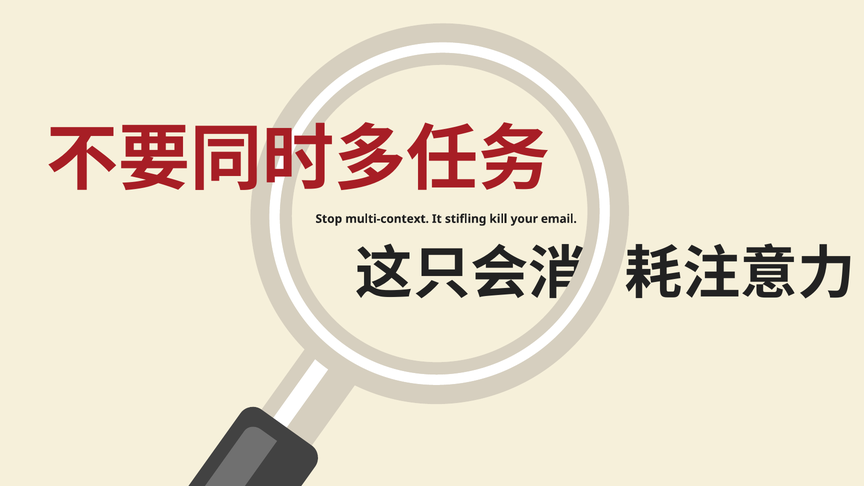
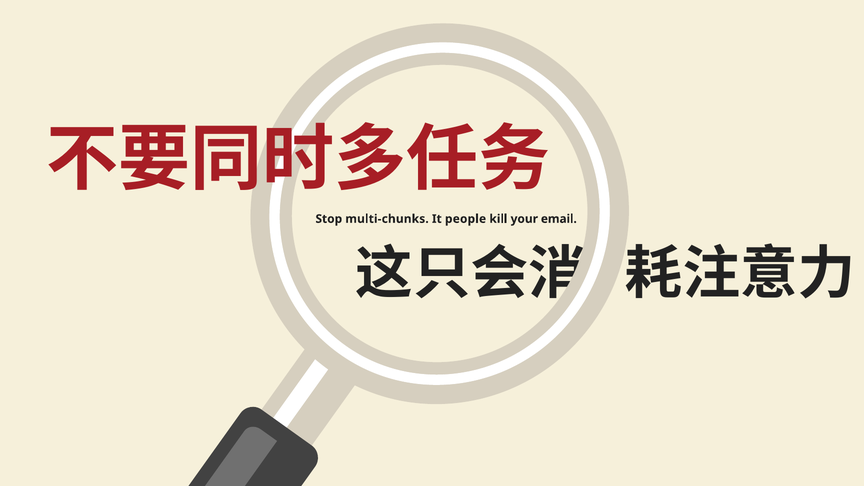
multi-context: multi-context -> multi-chunks
stifling: stifling -> people
